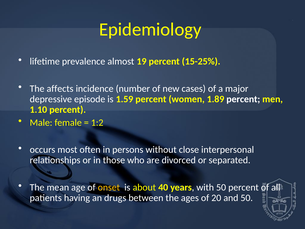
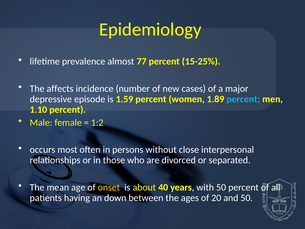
19: 19 -> 77
percent at (243, 99) colour: white -> light blue
drugs: drugs -> down
